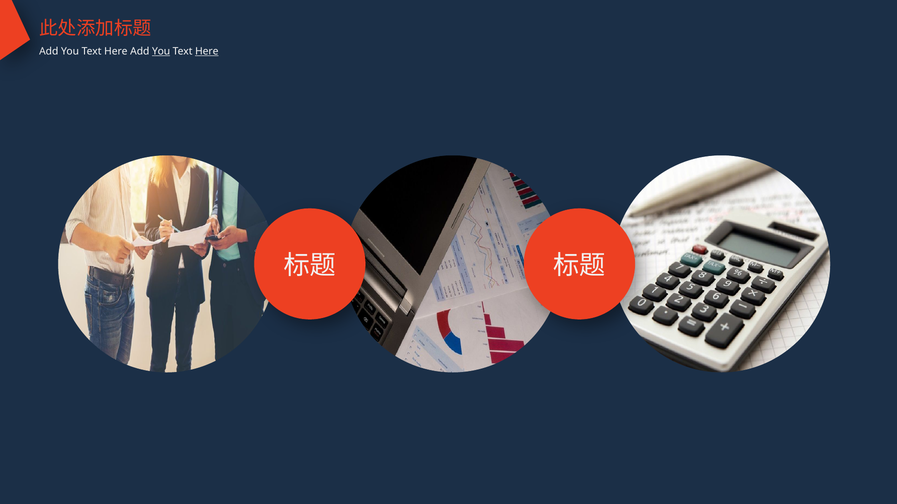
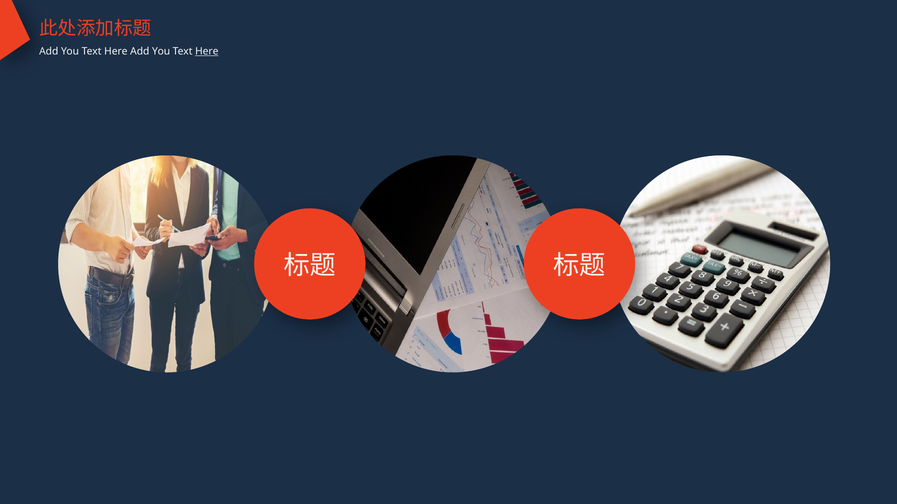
You at (161, 51) underline: present -> none
